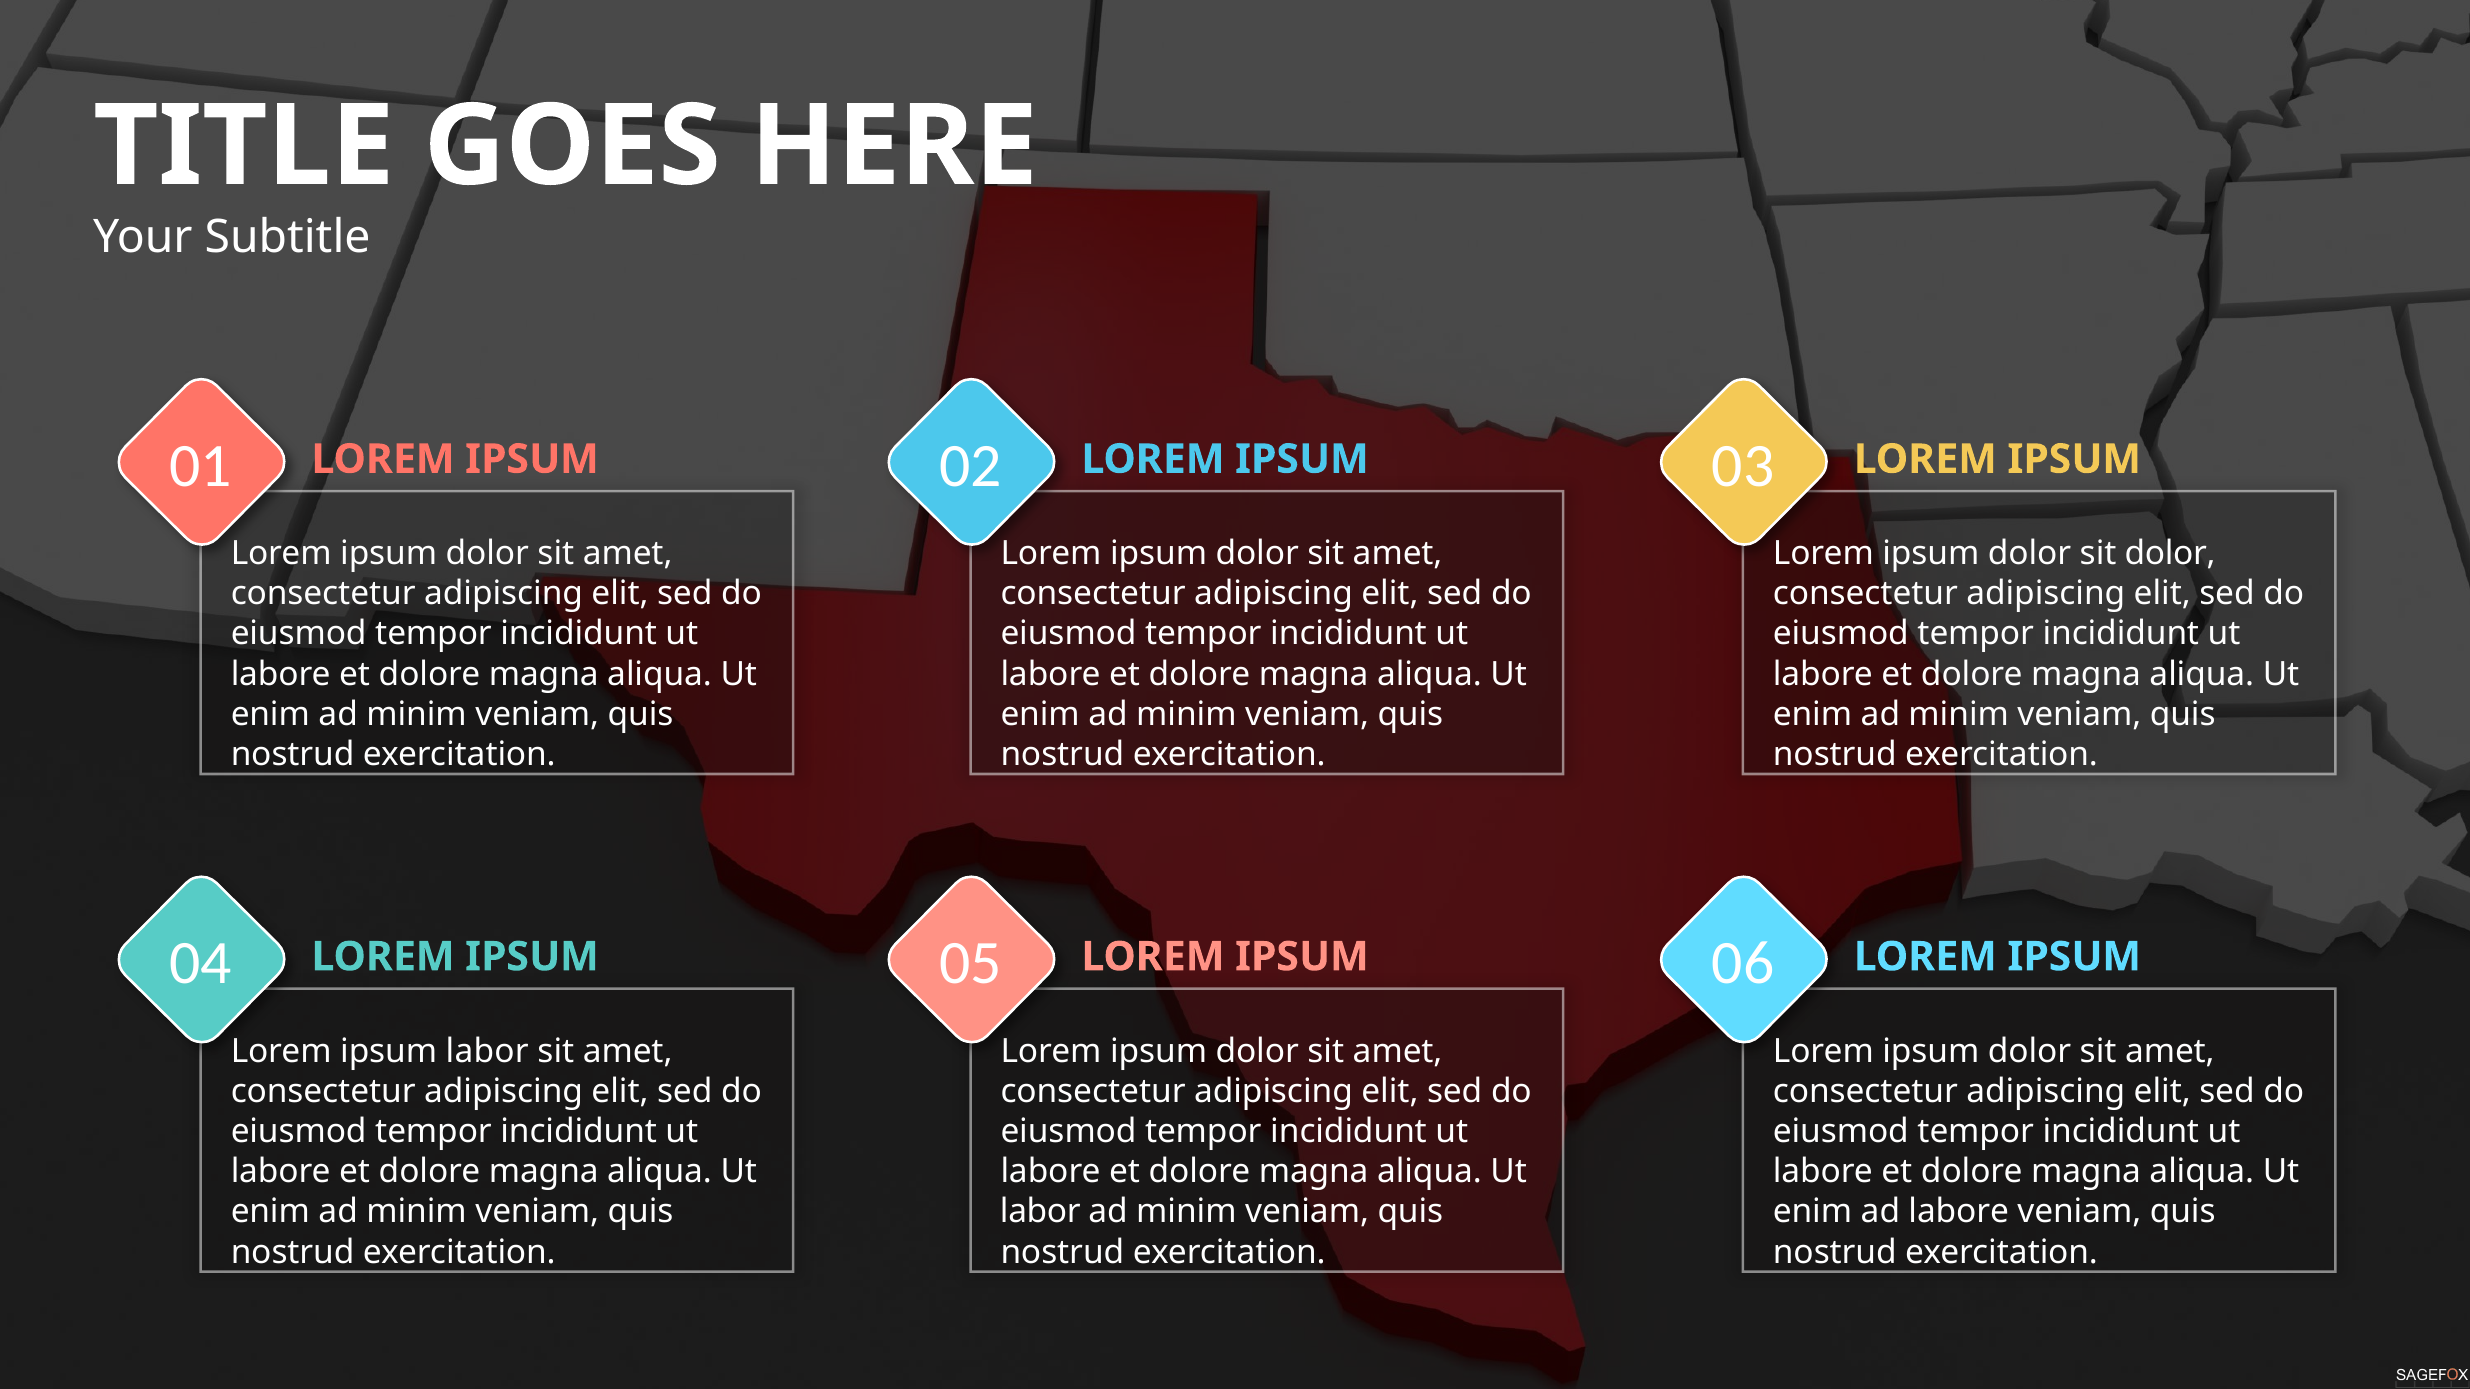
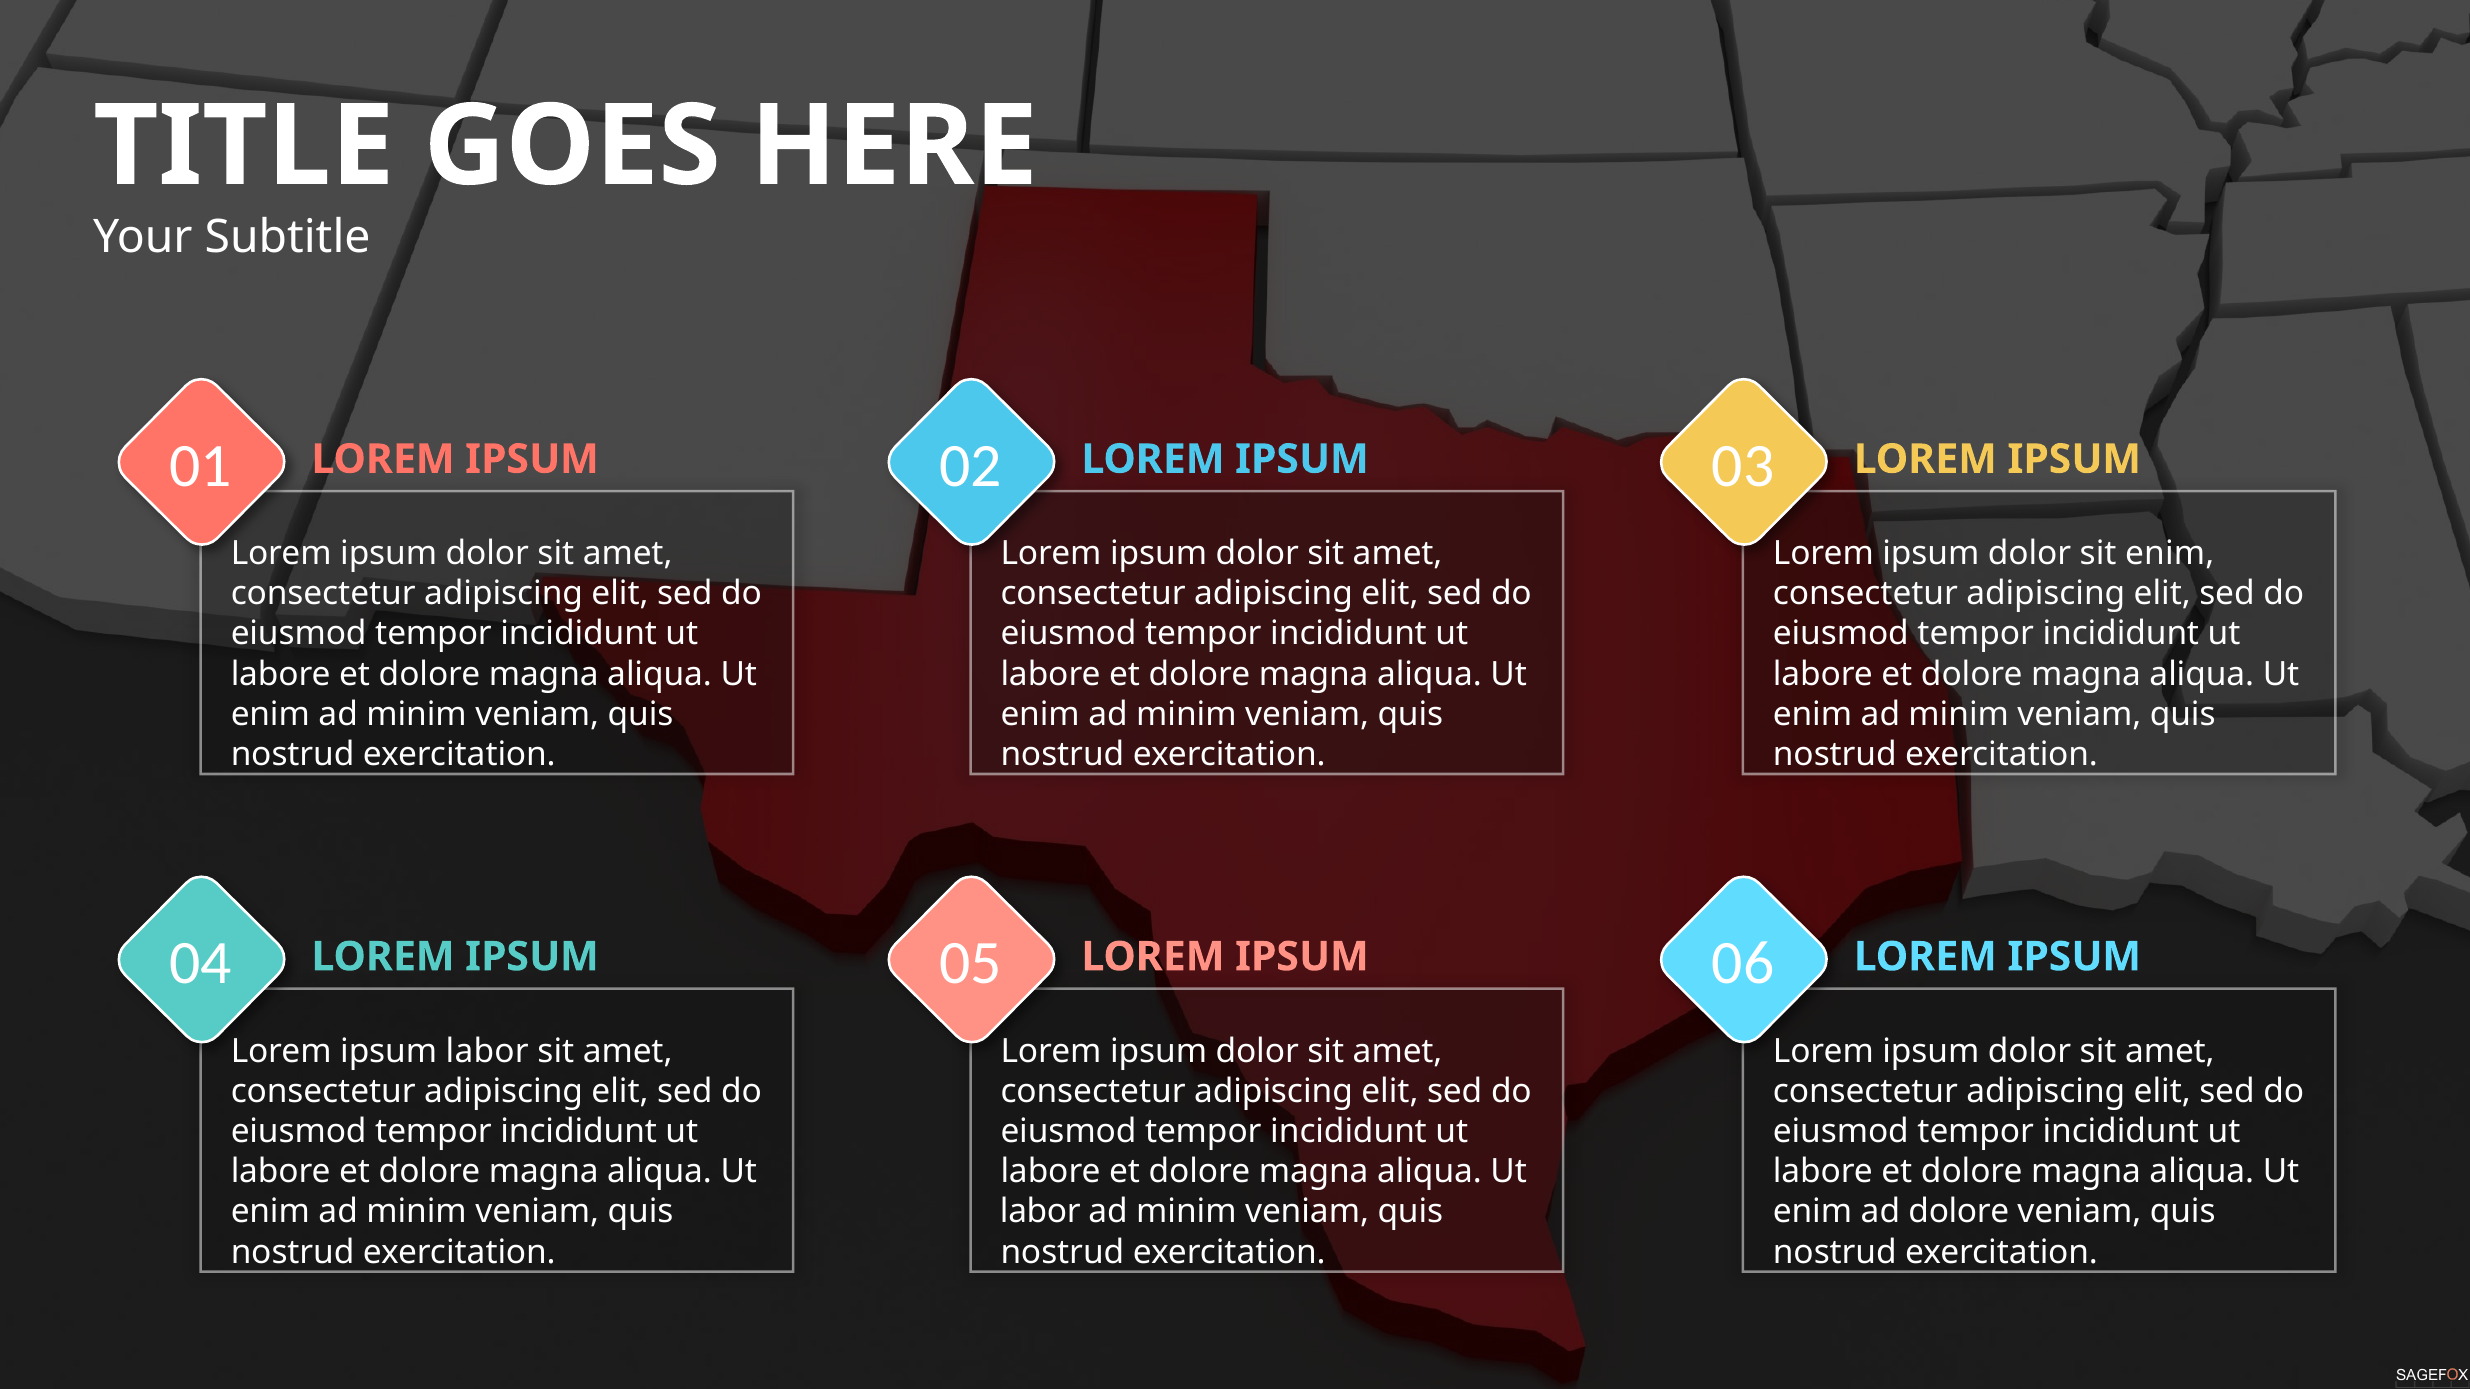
sit dolor: dolor -> enim
ad labore: labore -> dolore
